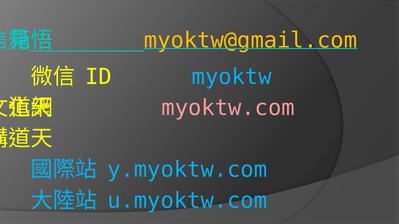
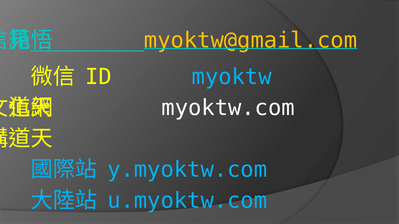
myoktw.com colour: pink -> white
